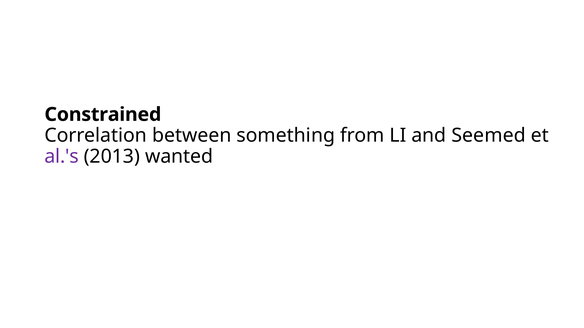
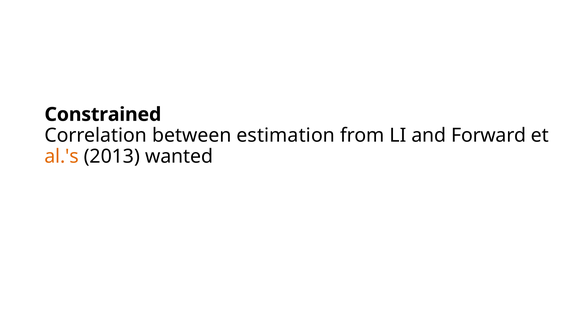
something: something -> estimation
Seemed: Seemed -> Forward
al.'s colour: purple -> orange
